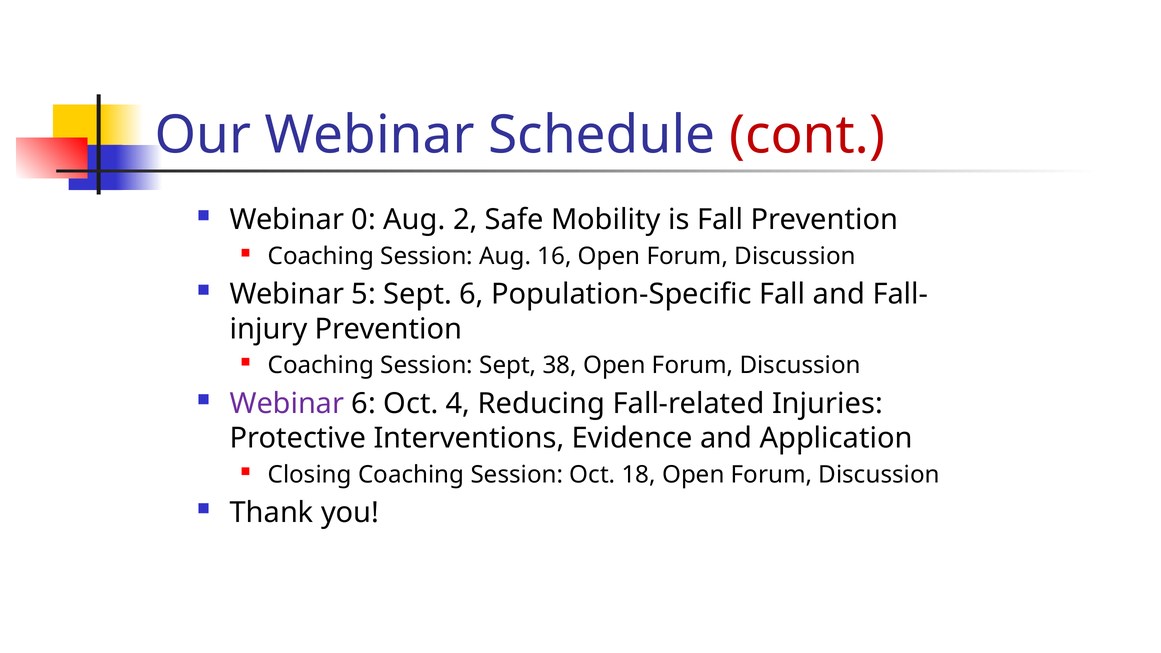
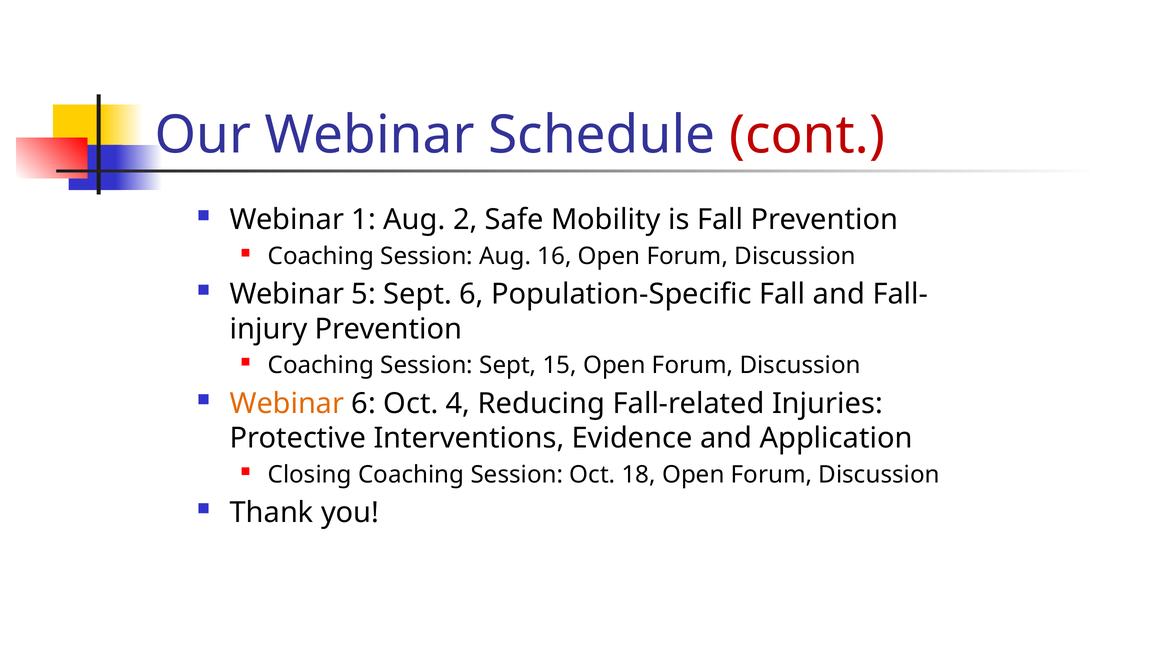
0: 0 -> 1
38: 38 -> 15
Webinar at (287, 404) colour: purple -> orange
